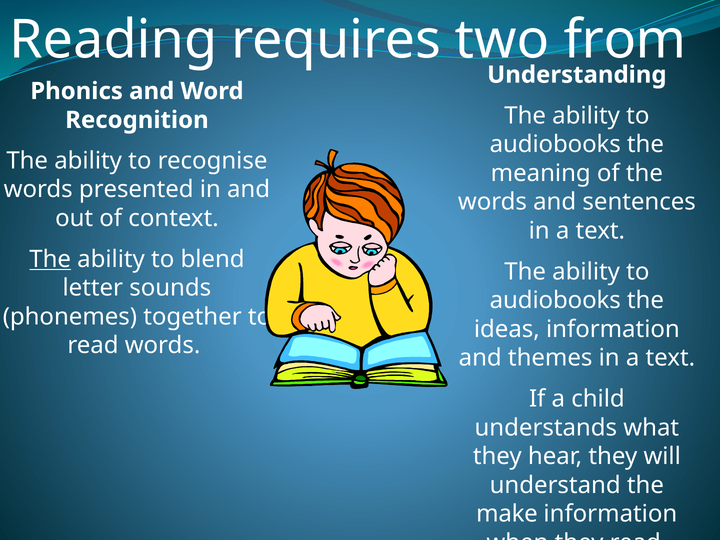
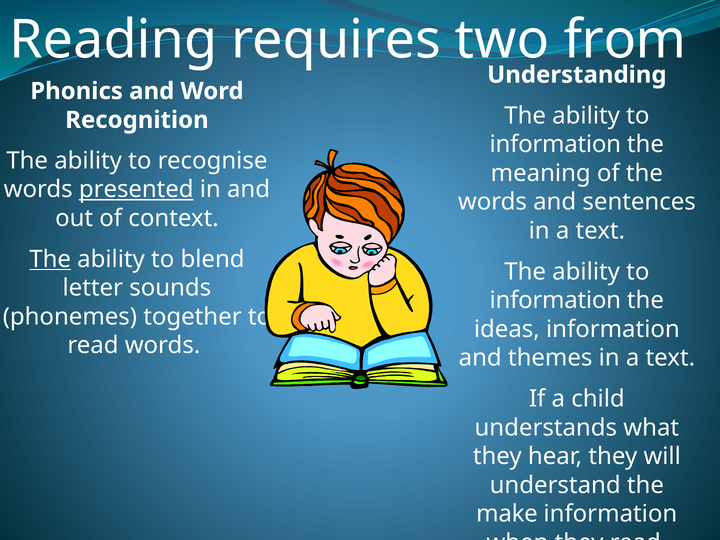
audiobooks at (555, 144): audiobooks -> information
presented underline: none -> present
audiobooks at (555, 300): audiobooks -> information
